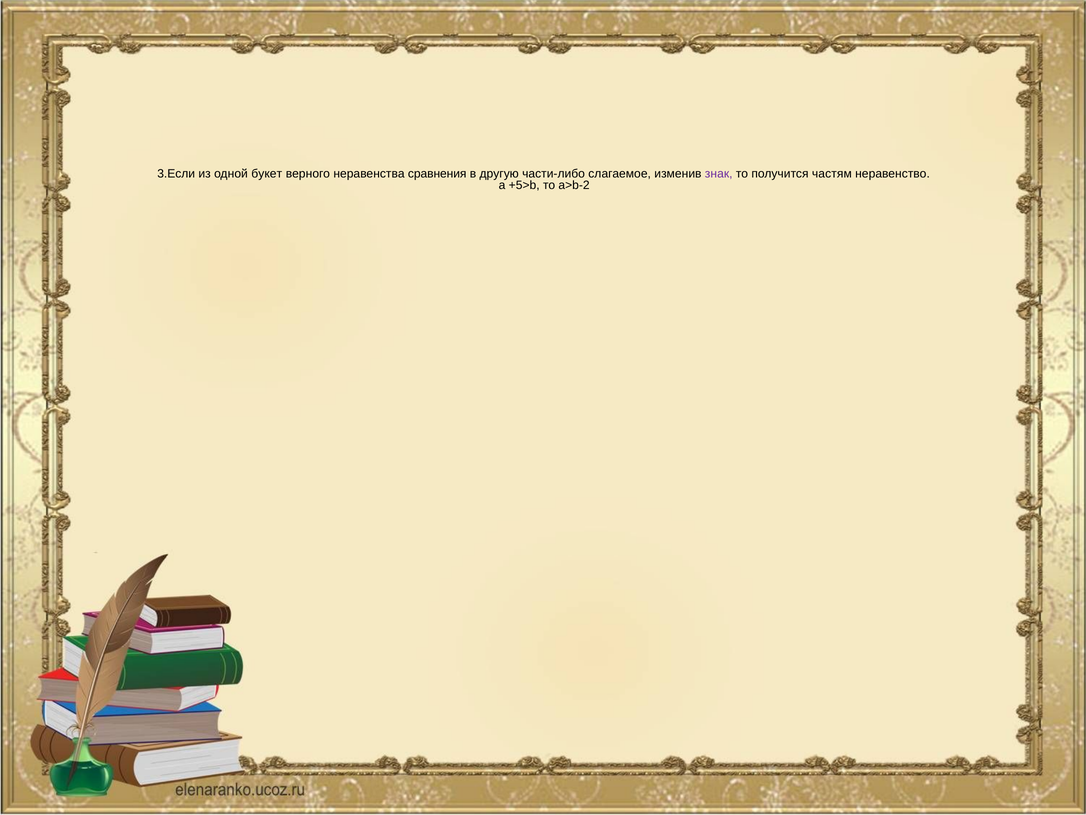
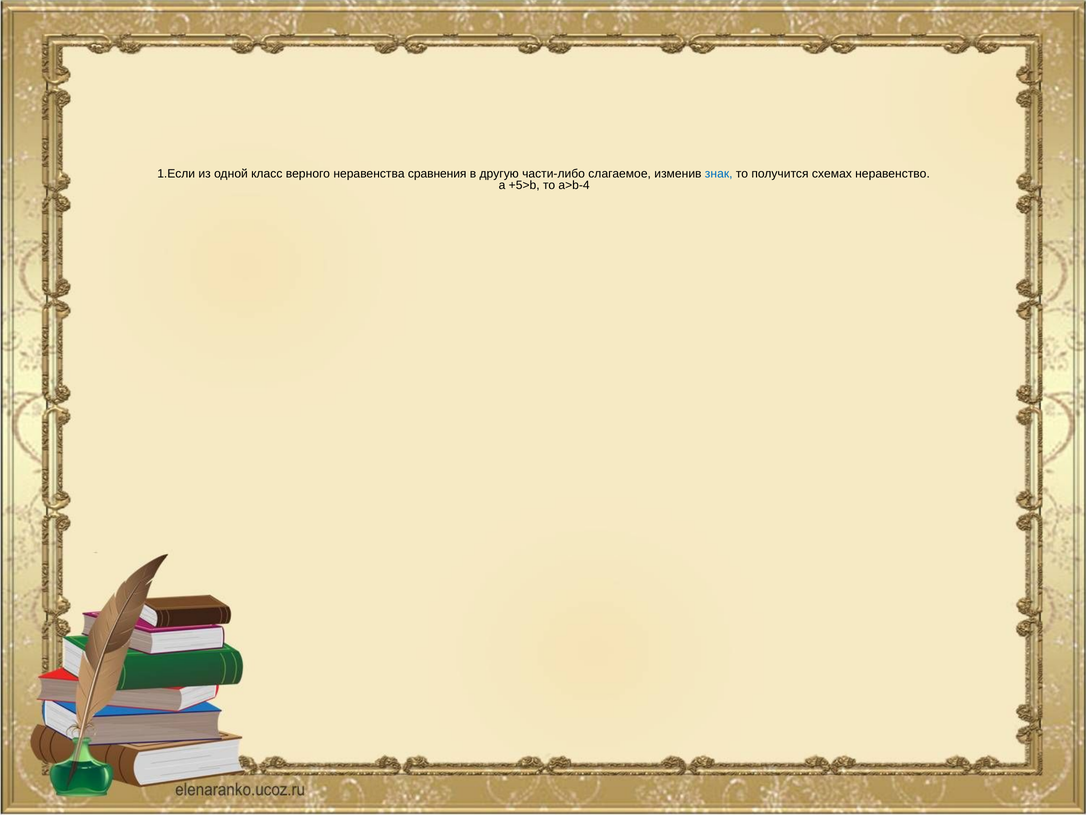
3.Если: 3.Если -> 1.Если
букет: букет -> класс
знак colour: purple -> blue
частям: частям -> схемах
a>b-2: a>b-2 -> a>b-4
